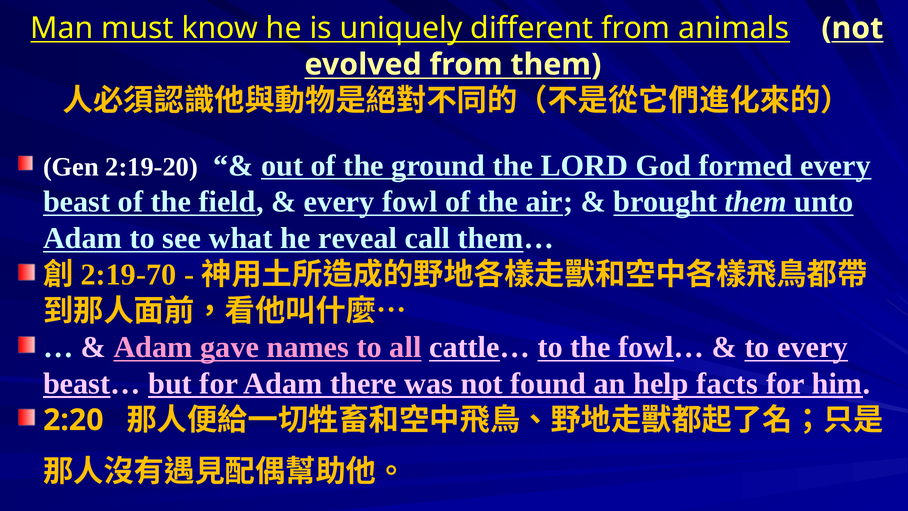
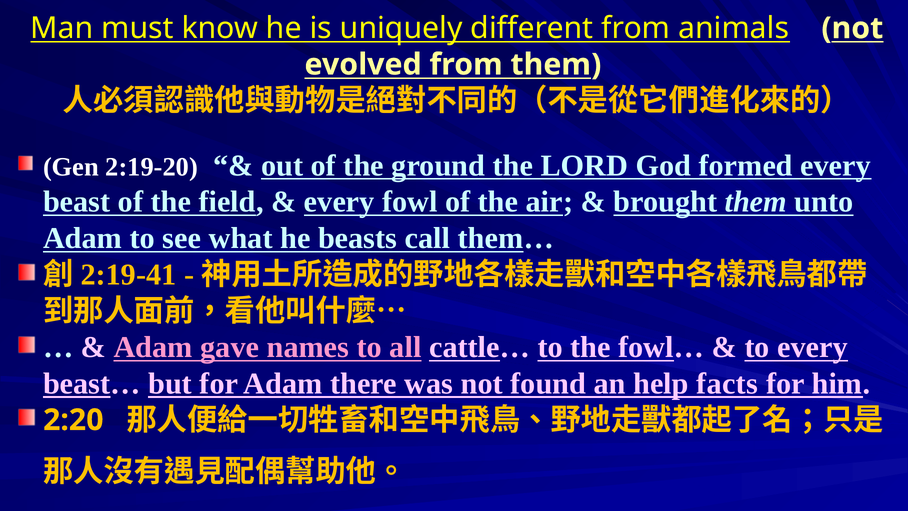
reveal: reveal -> beasts
2:19-70: 2:19-70 -> 2:19-41
